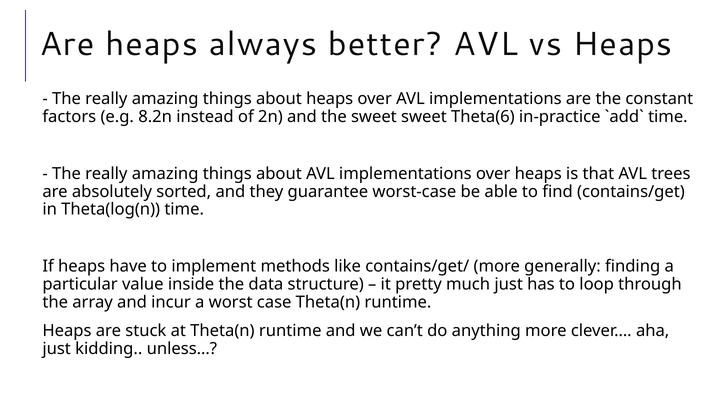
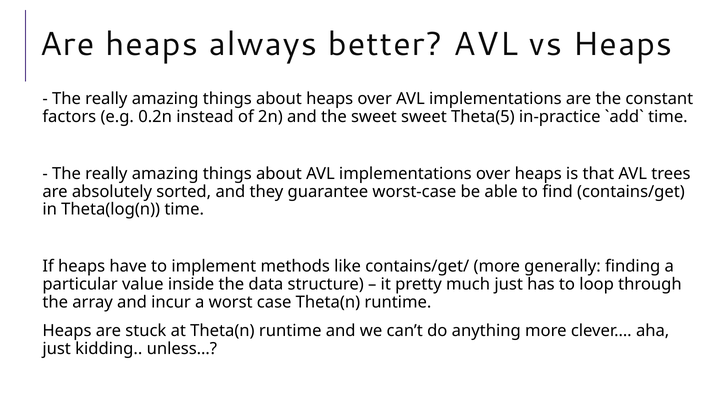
8.2n: 8.2n -> 0.2n
Theta(6: Theta(6 -> Theta(5
